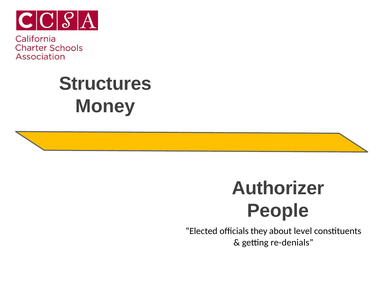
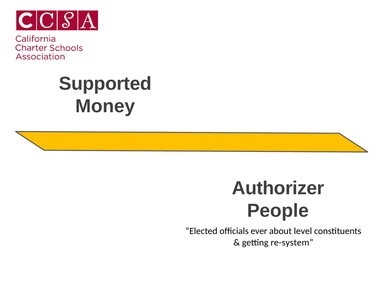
Structures: Structures -> Supported
they: they -> ever
re-denials: re-denials -> re-system
